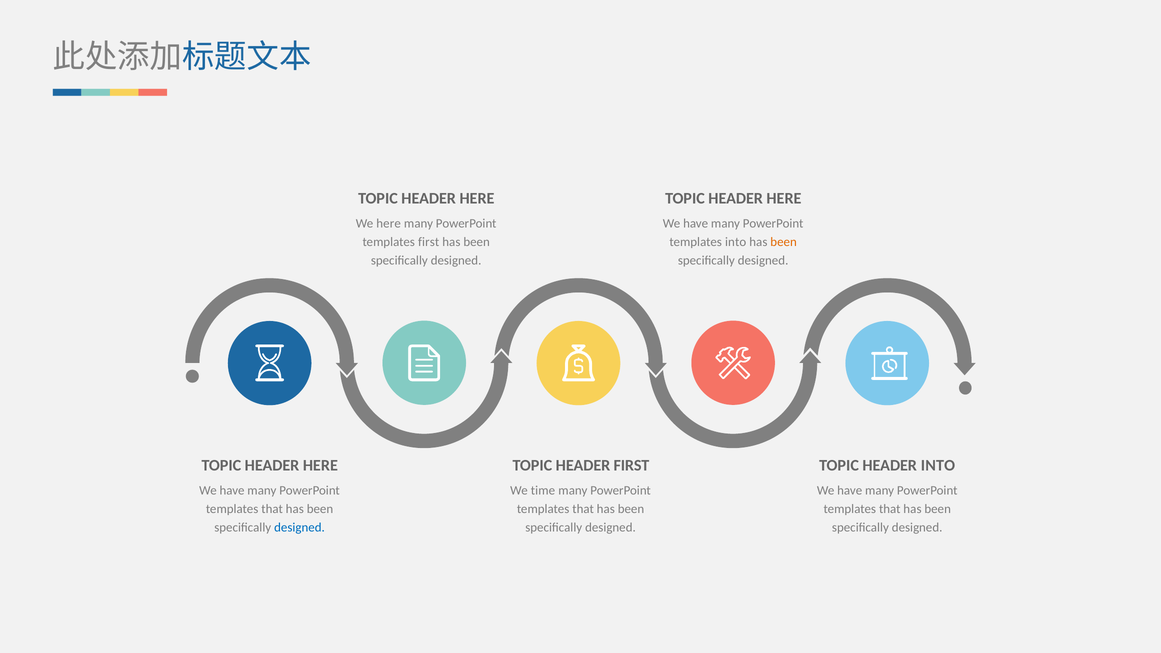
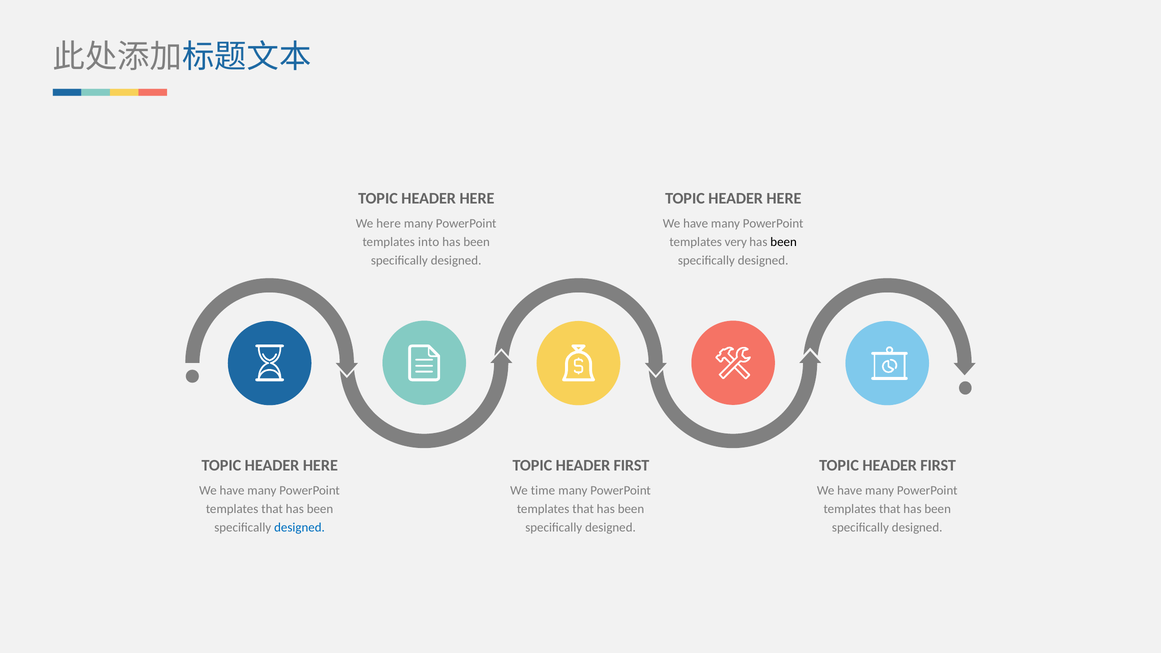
templates first: first -> into
templates into: into -> very
been at (784, 242) colour: orange -> black
INTO at (938, 466): INTO -> FIRST
